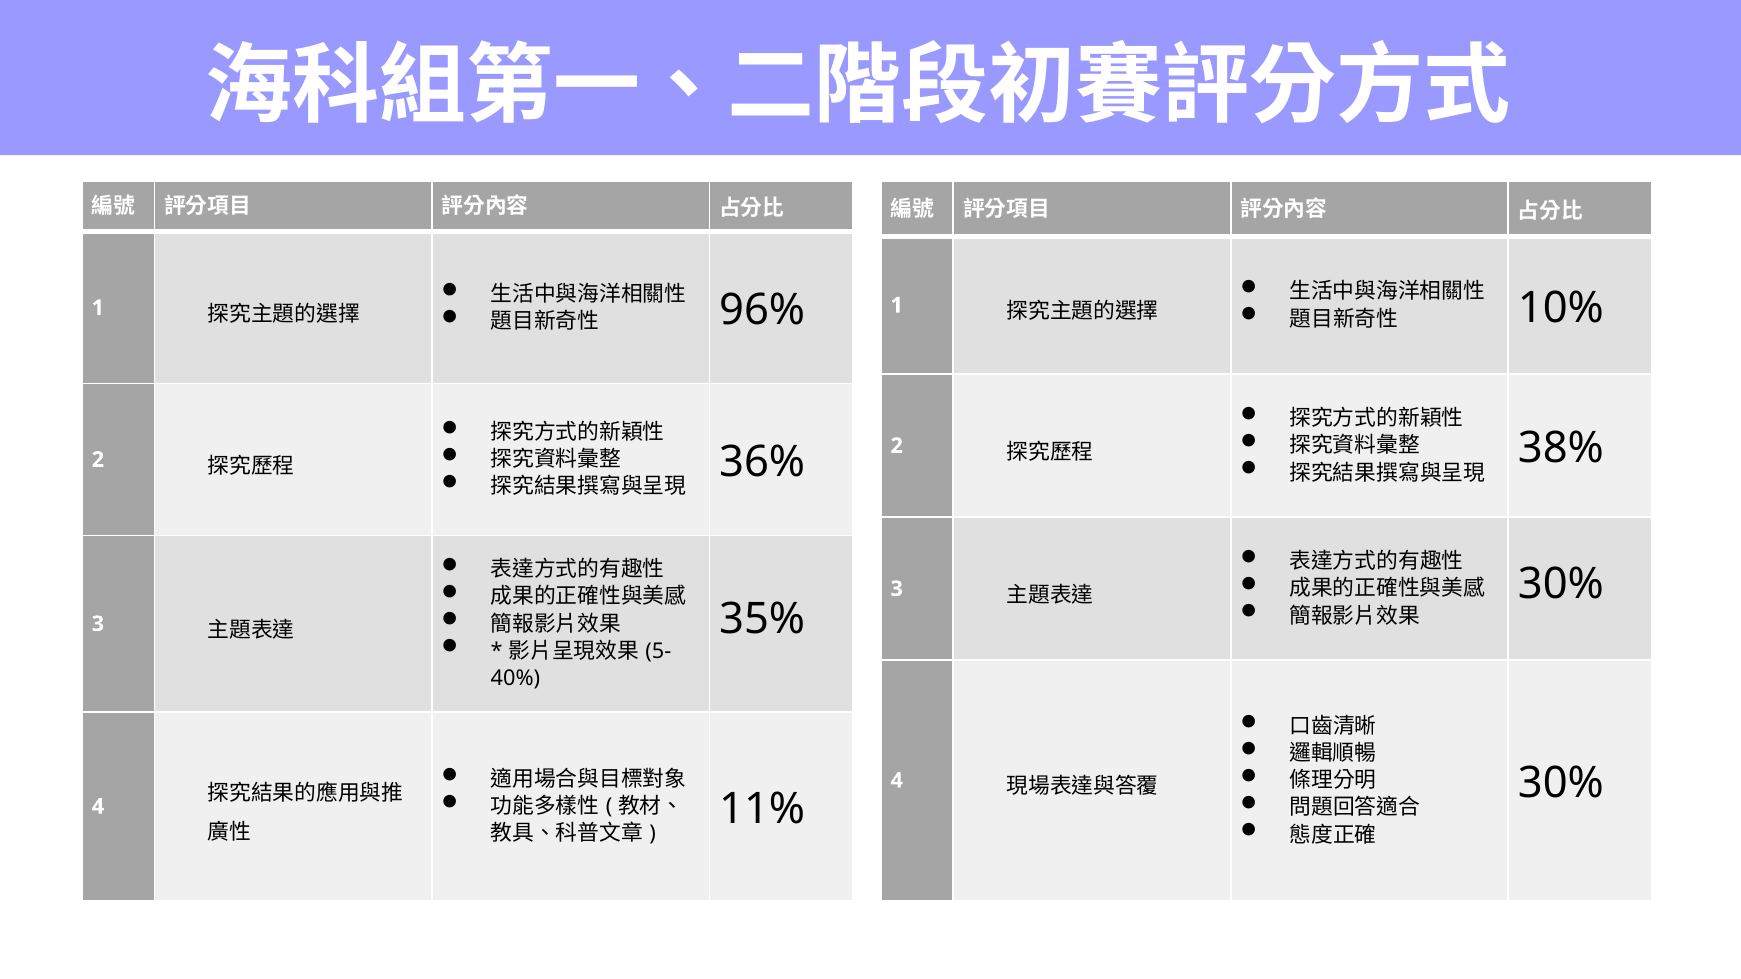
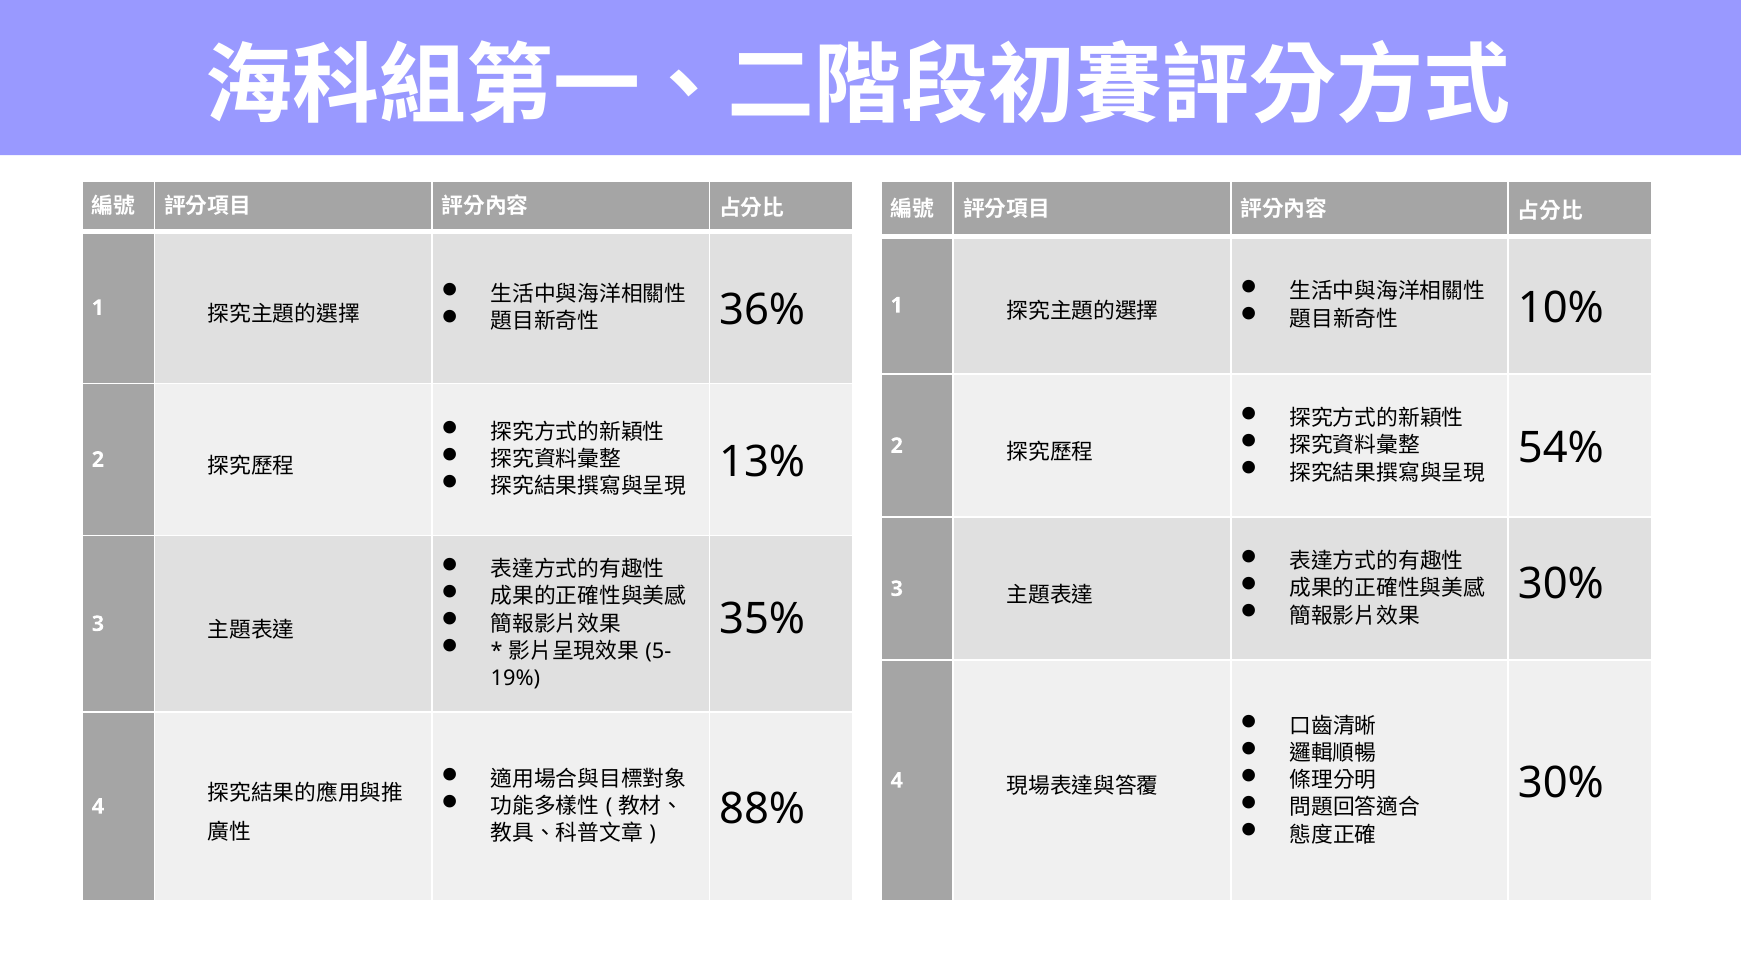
96%: 96% -> 36%
38%: 38% -> 54%
36%: 36% -> 13%
40%: 40% -> 19%
11%: 11% -> 88%
